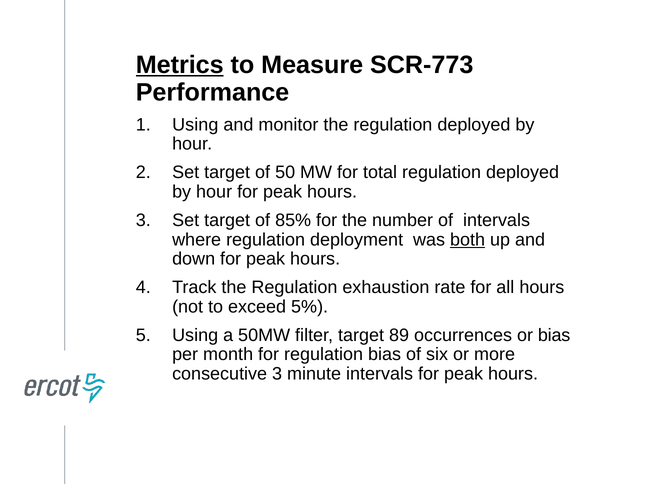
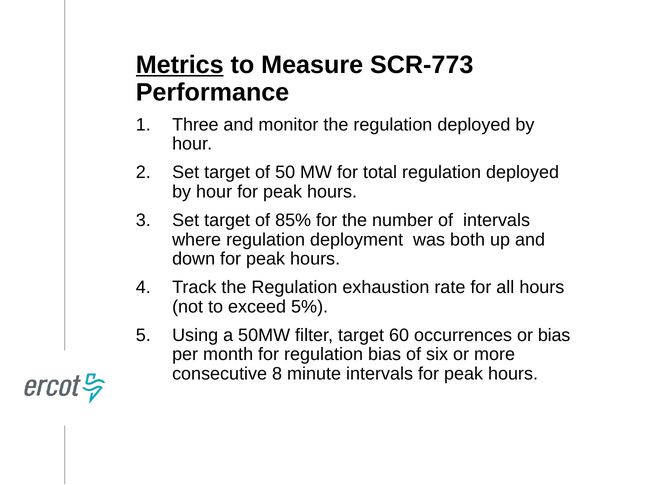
Using at (195, 125): Using -> Three
both underline: present -> none
89: 89 -> 60
consecutive 3: 3 -> 8
